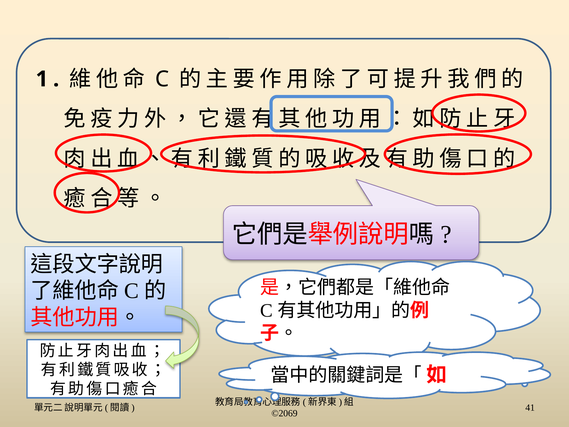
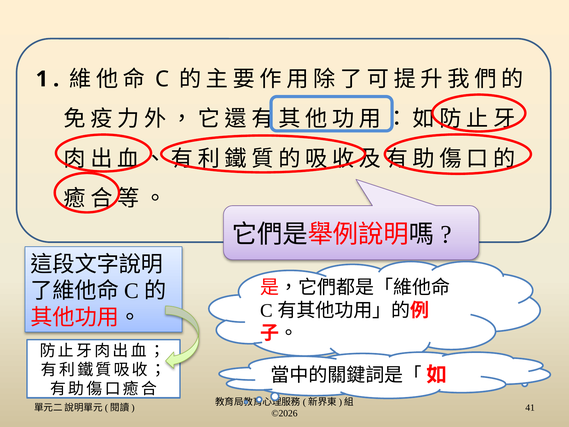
©2069: ©2069 -> ©2026
